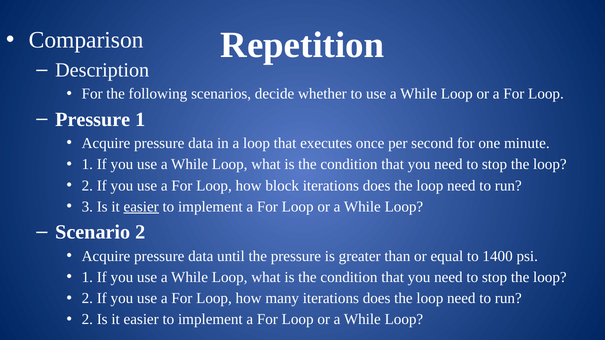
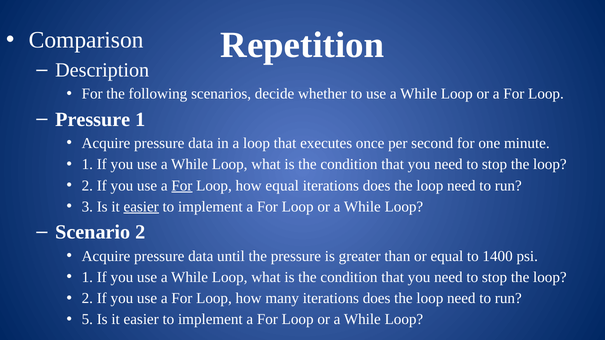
For at (182, 186) underline: none -> present
how block: block -> equal
2 at (87, 320): 2 -> 5
